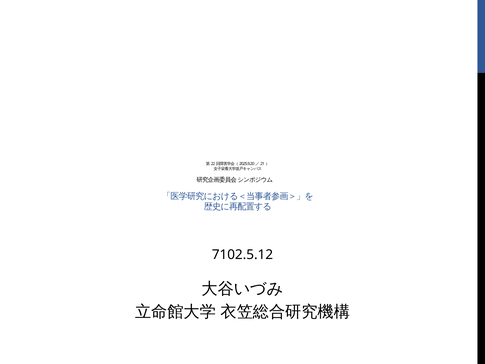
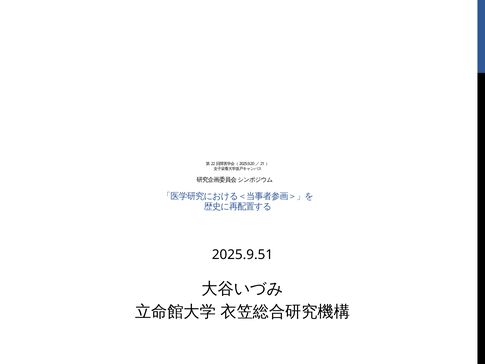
7102.5.12: 7102.5.12 -> 2025.9.51
